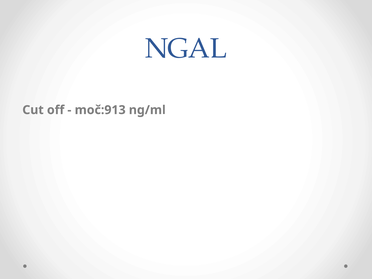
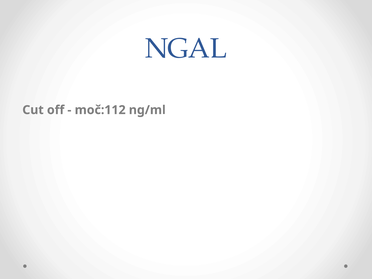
moč:913: moč:913 -> moč:112
